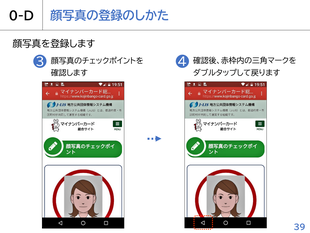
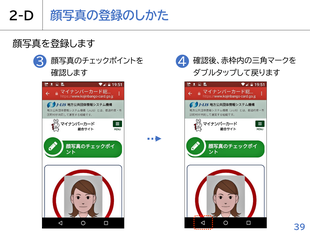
0-D: 0-D -> 2-D
